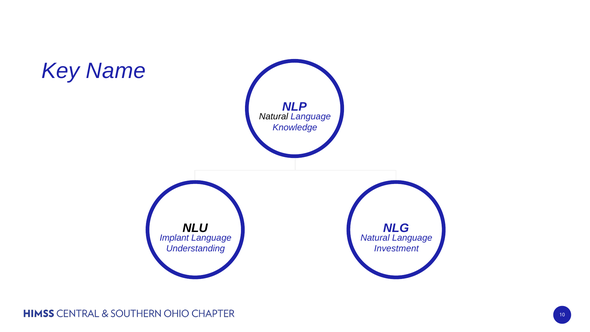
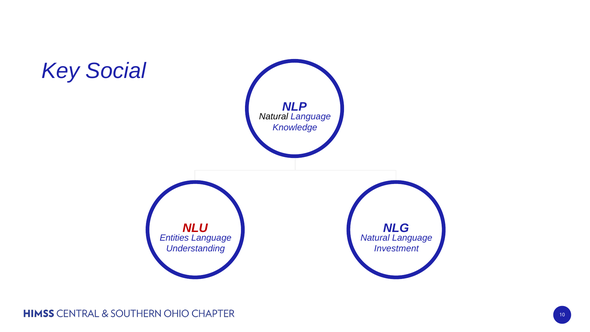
Name: Name -> Social
NLU colour: black -> red
Implant: Implant -> Entities
